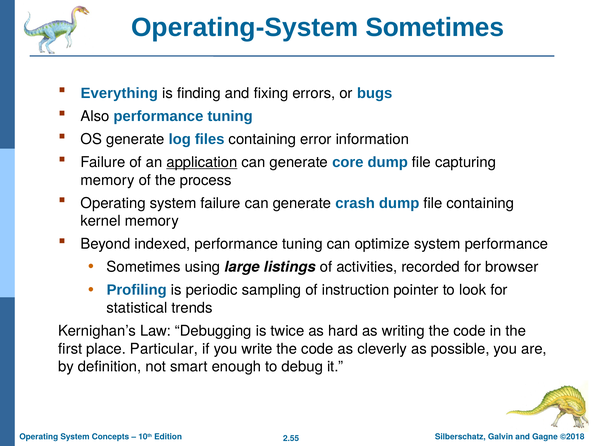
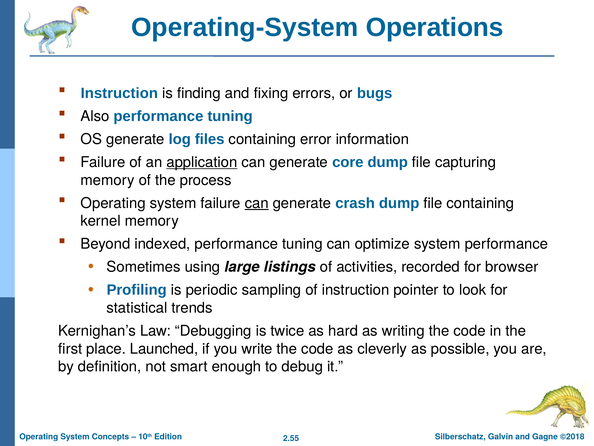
Operating-System Sometimes: Sometimes -> Operations
Everything at (119, 93): Everything -> Instruction
can at (257, 203) underline: none -> present
Particular: Particular -> Launched
